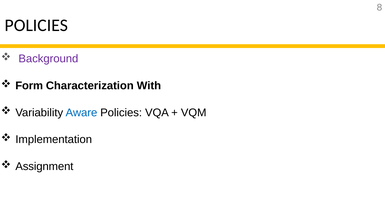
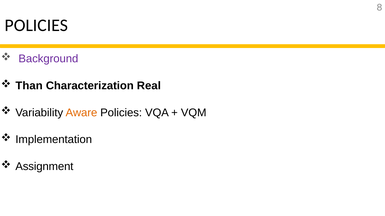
Form: Form -> Than
With: With -> Real
Aware colour: blue -> orange
